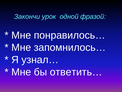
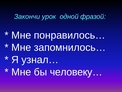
ответить…: ответить… -> человеку…
